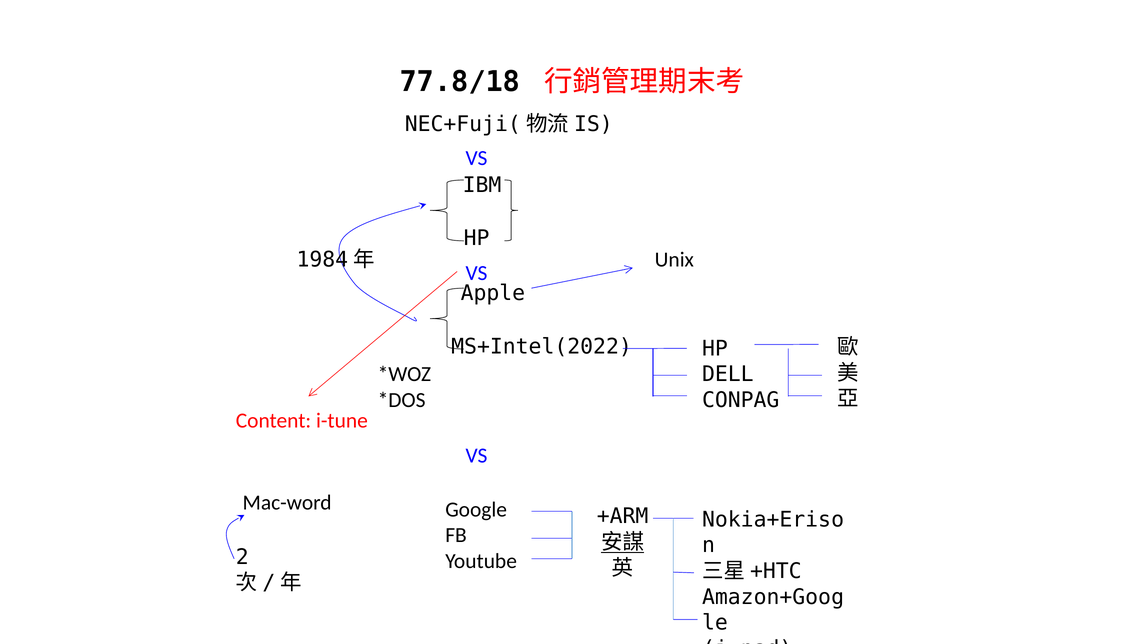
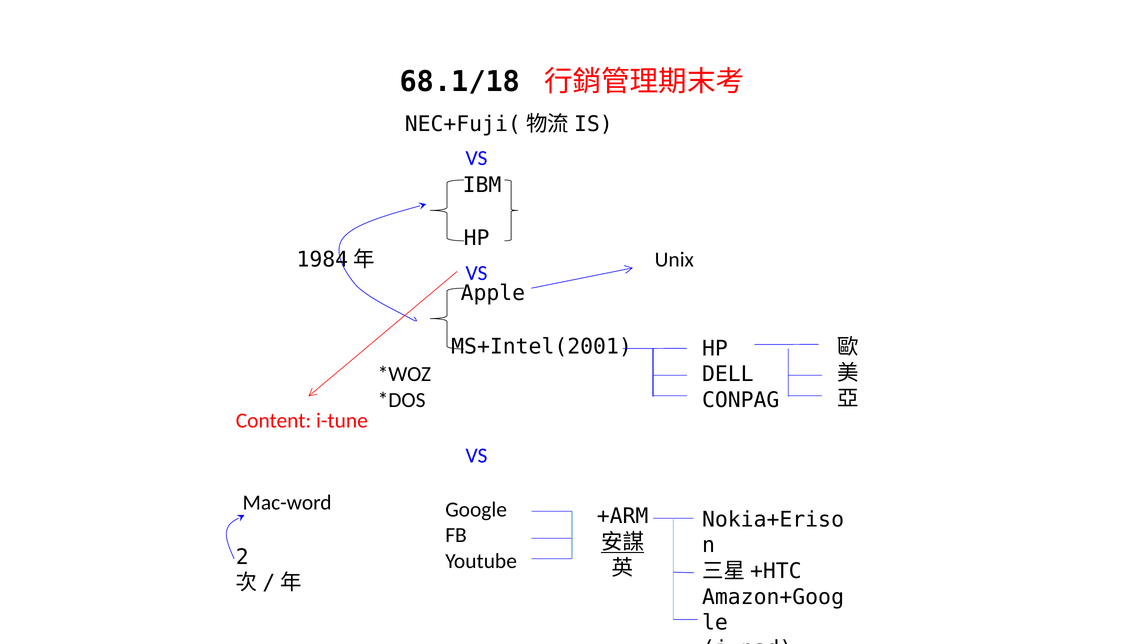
77.8/18: 77.8/18 -> 68.1/18
MS+Intel(2022: MS+Intel(2022 -> MS+Intel(2001
